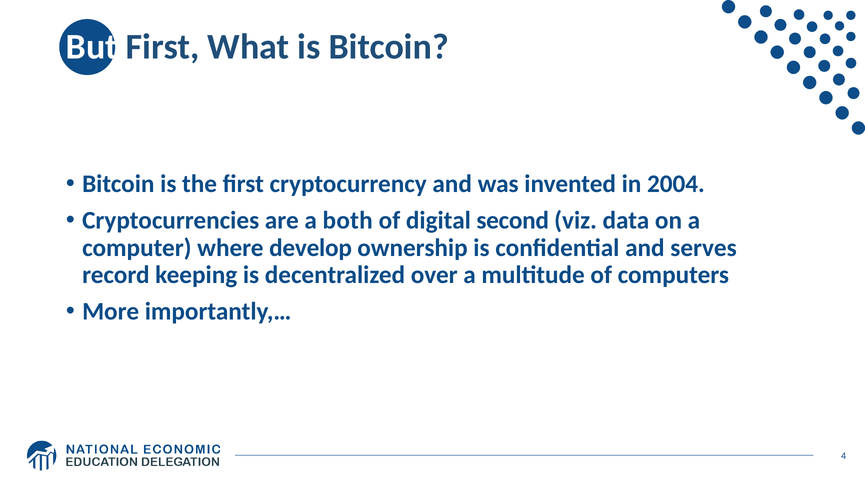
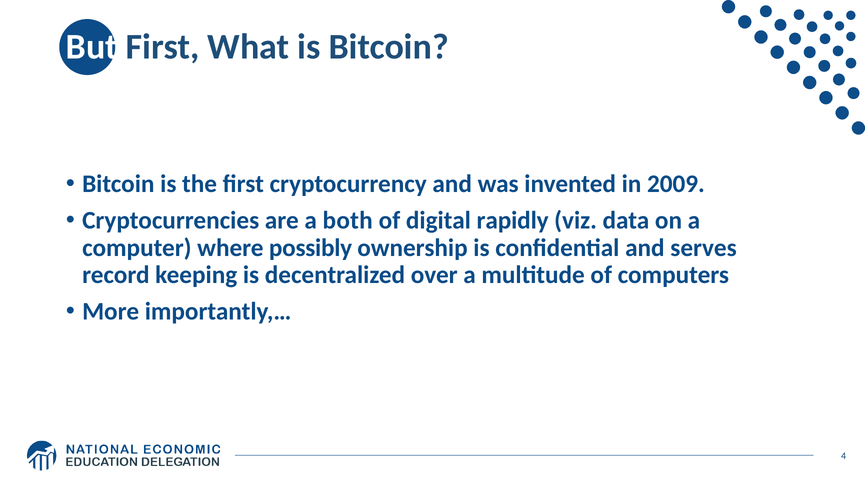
2004: 2004 -> 2009
second: second -> rapidly
develop: develop -> possibly
